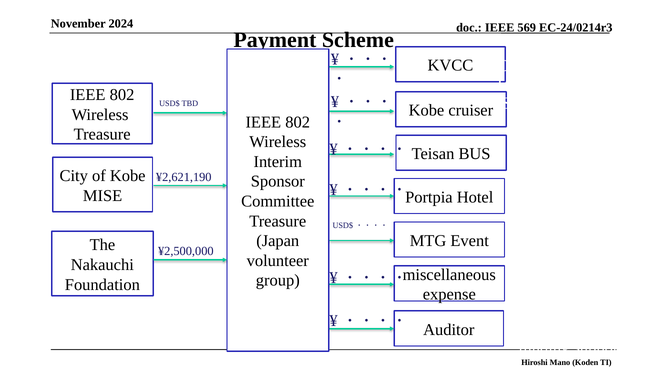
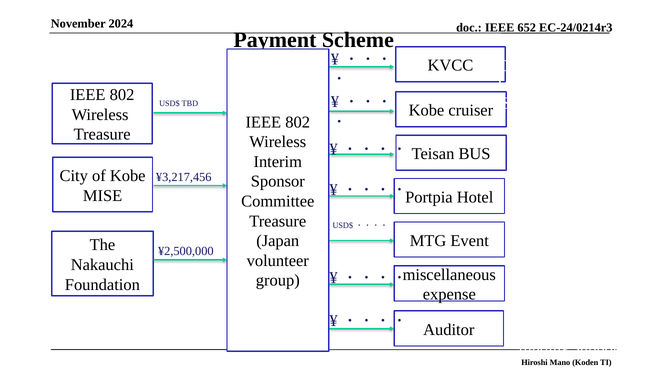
569: 569 -> 652
¥2,621,190: ¥2,621,190 -> ¥3,217,456
